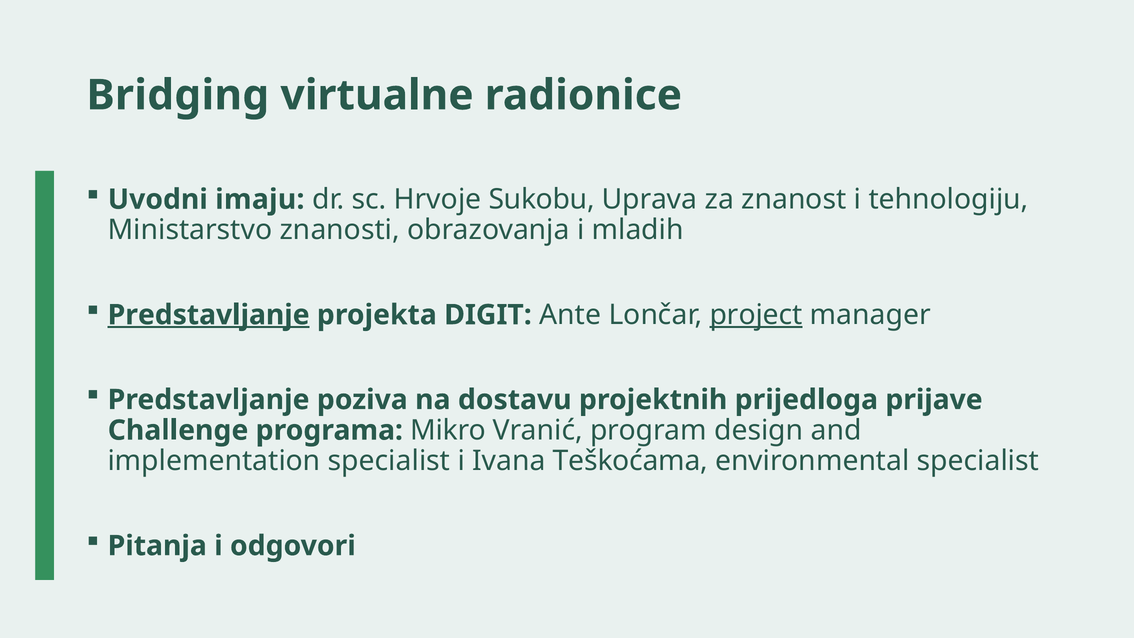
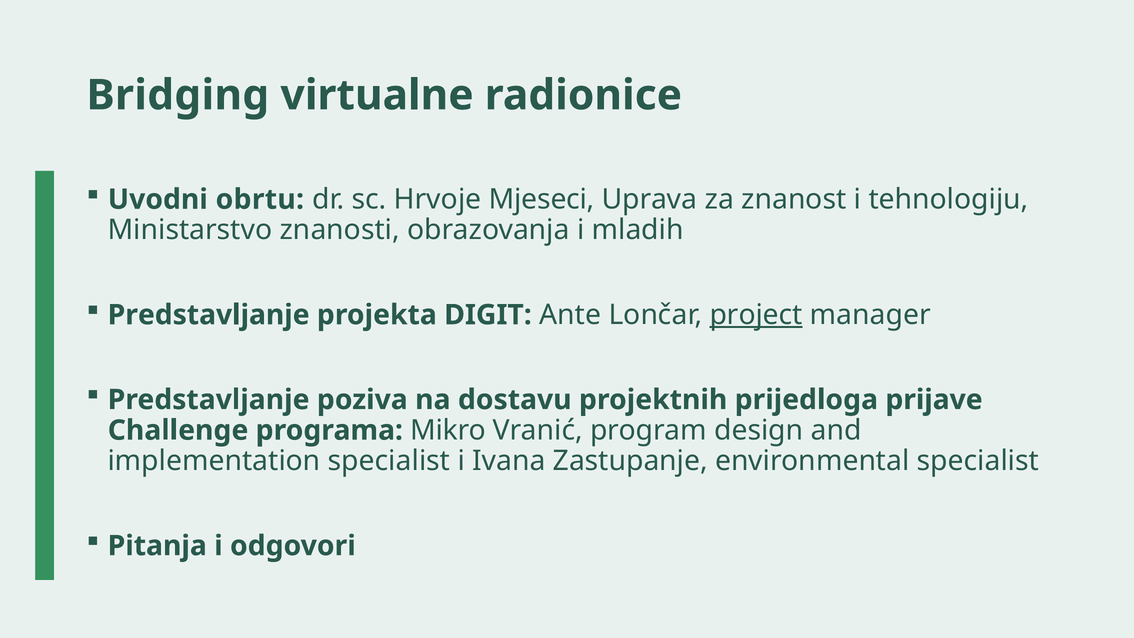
imaju: imaju -> obrtu
Sukobu: Sukobu -> Mjeseci
Predstavljanje at (209, 315) underline: present -> none
Teškoćama: Teškoćama -> Zastupanje
